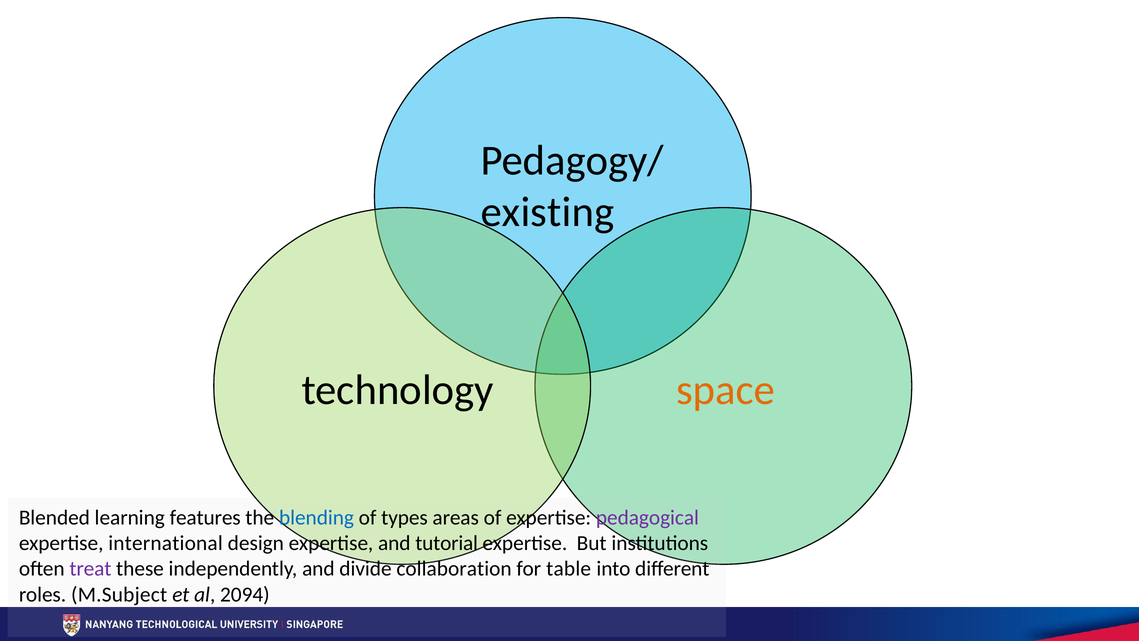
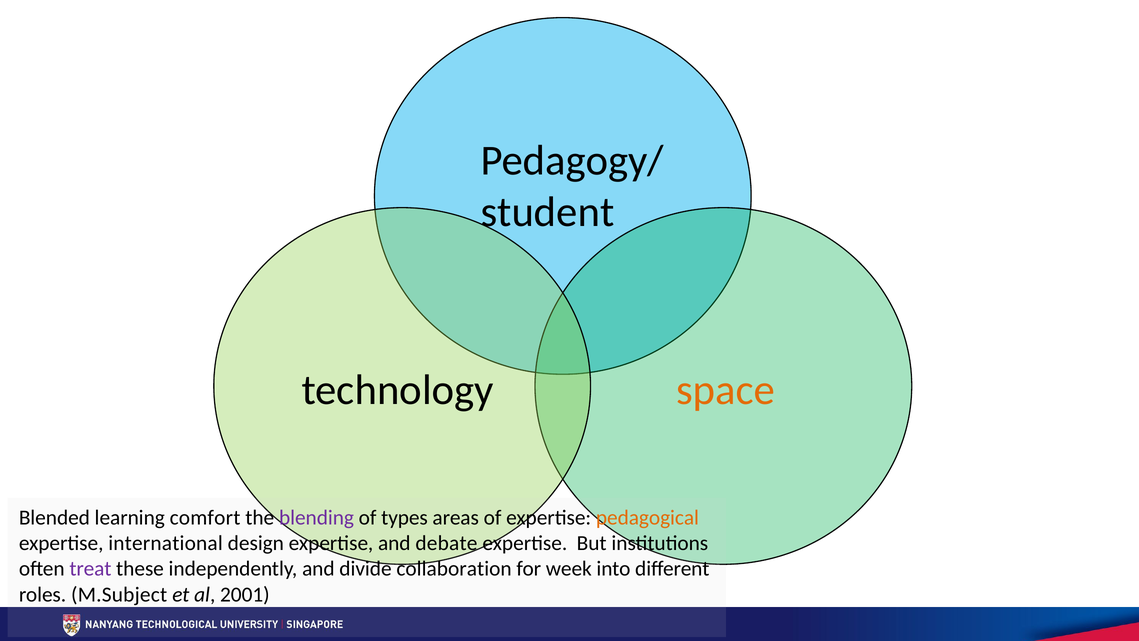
existing: existing -> student
features: features -> comfort
blending colour: blue -> purple
pedagogical colour: purple -> orange
tutorial: tutorial -> debate
table: table -> week
2094: 2094 -> 2001
